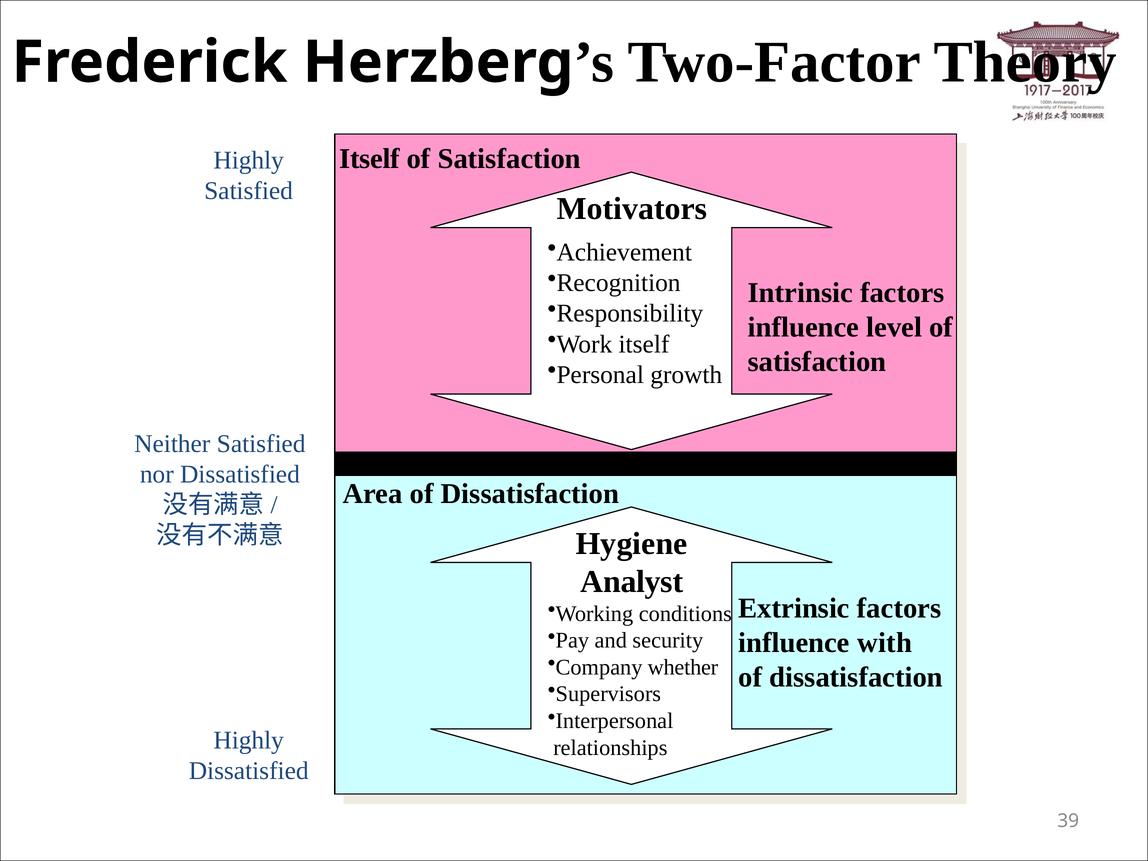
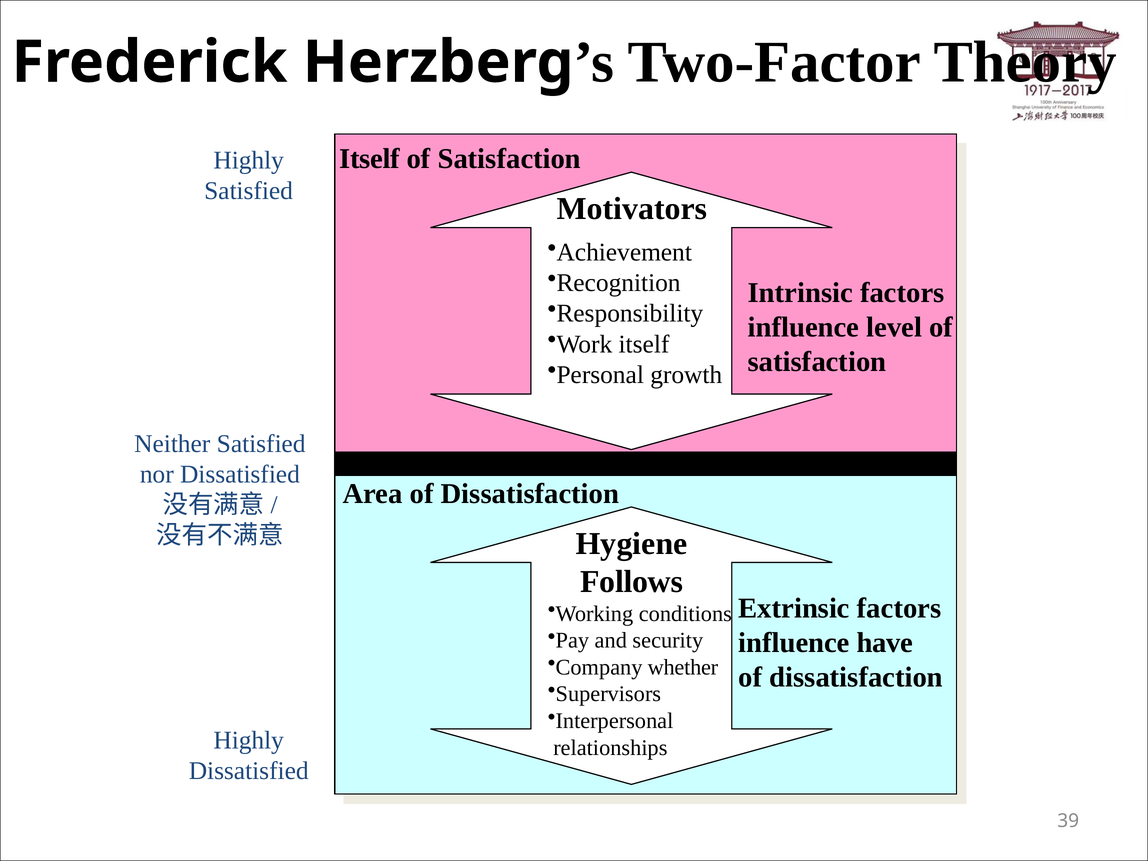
Analyst: Analyst -> Follows
with: with -> have
